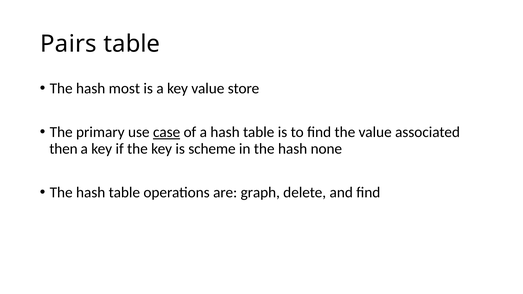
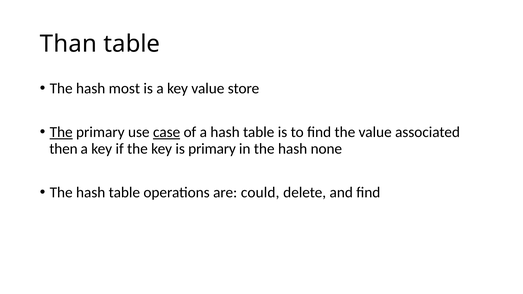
Pairs: Pairs -> Than
The at (61, 132) underline: none -> present
is scheme: scheme -> primary
graph: graph -> could
